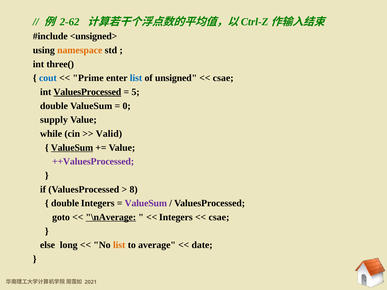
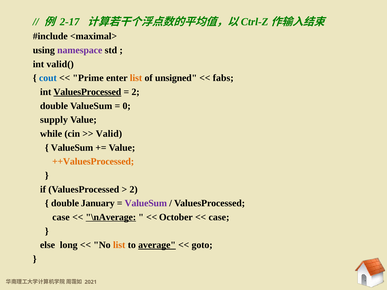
2-62: 2-62 -> 2-17
<unsigned>: <unsigned> -> <maximal>
namespace colour: orange -> purple
three(: three( -> valid(
list at (136, 78) colour: blue -> orange
csae at (223, 78): csae -> fabs
5 at (136, 92): 5 -> 2
ValueSum at (72, 148) underline: present -> none
++ValuesProcessed colour: purple -> orange
8 at (134, 189): 8 -> 2
double Integers: Integers -> January
goto at (61, 217): goto -> case
Integers at (176, 217): Integers -> October
csae at (219, 217): csae -> case
average underline: none -> present
date: date -> goto
